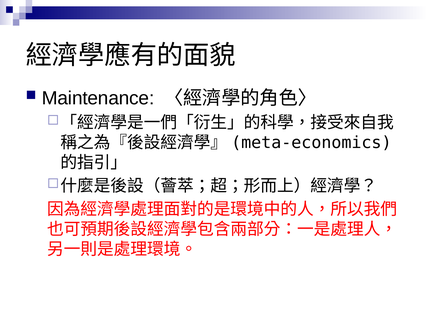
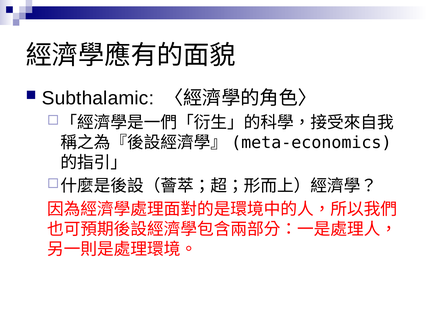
Maintenance: Maintenance -> Subthalamic
